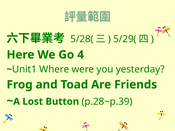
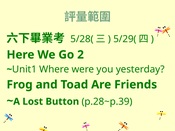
4: 4 -> 2
